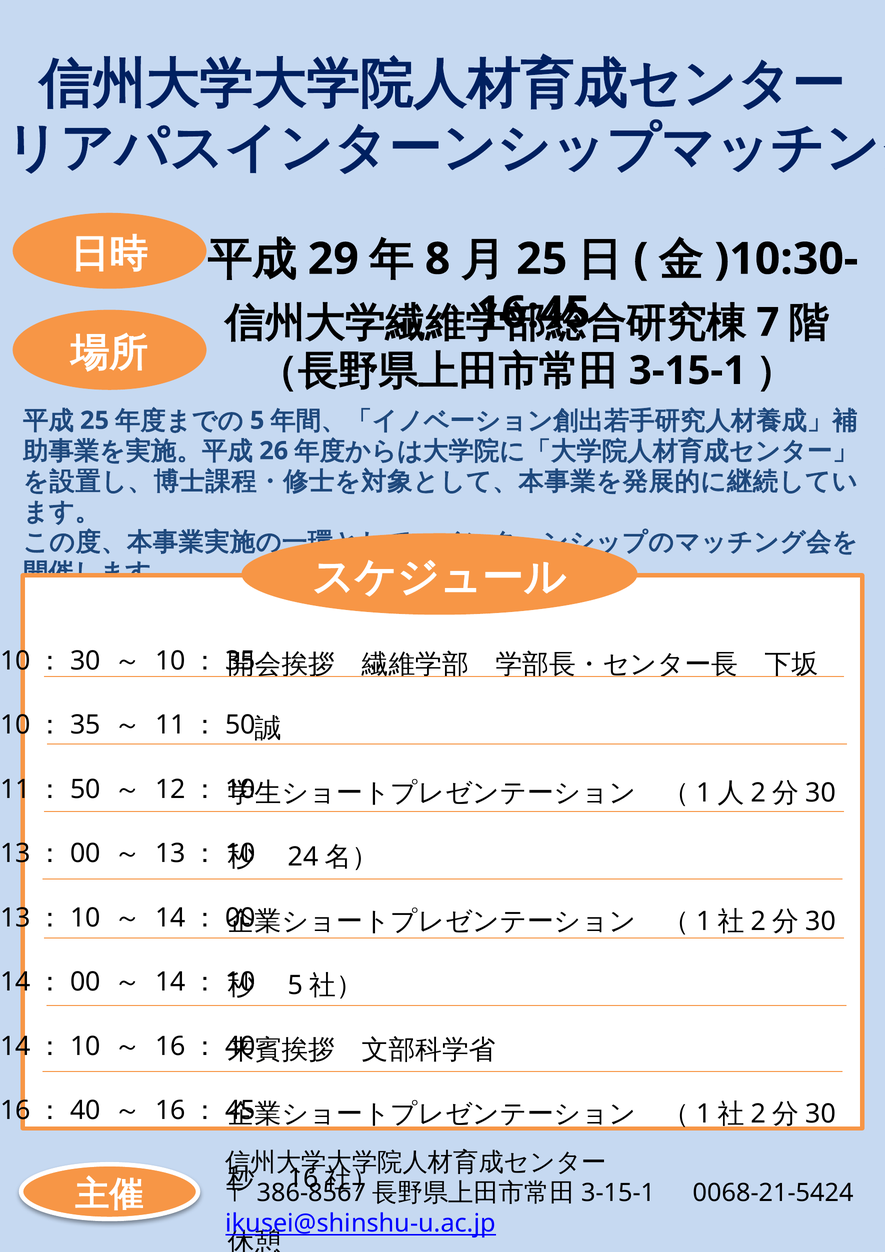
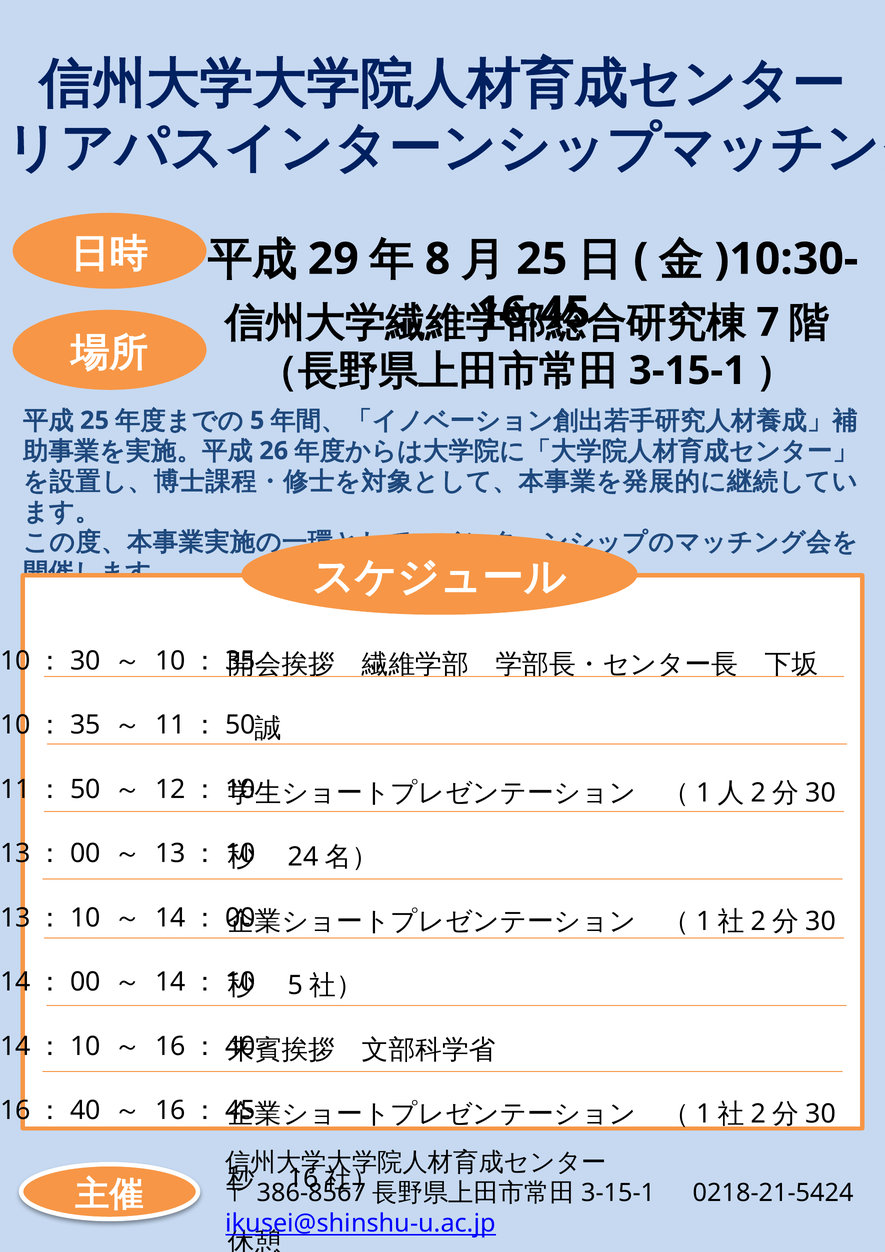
0068-21-5424: 0068-21-5424 -> 0218-21-5424
